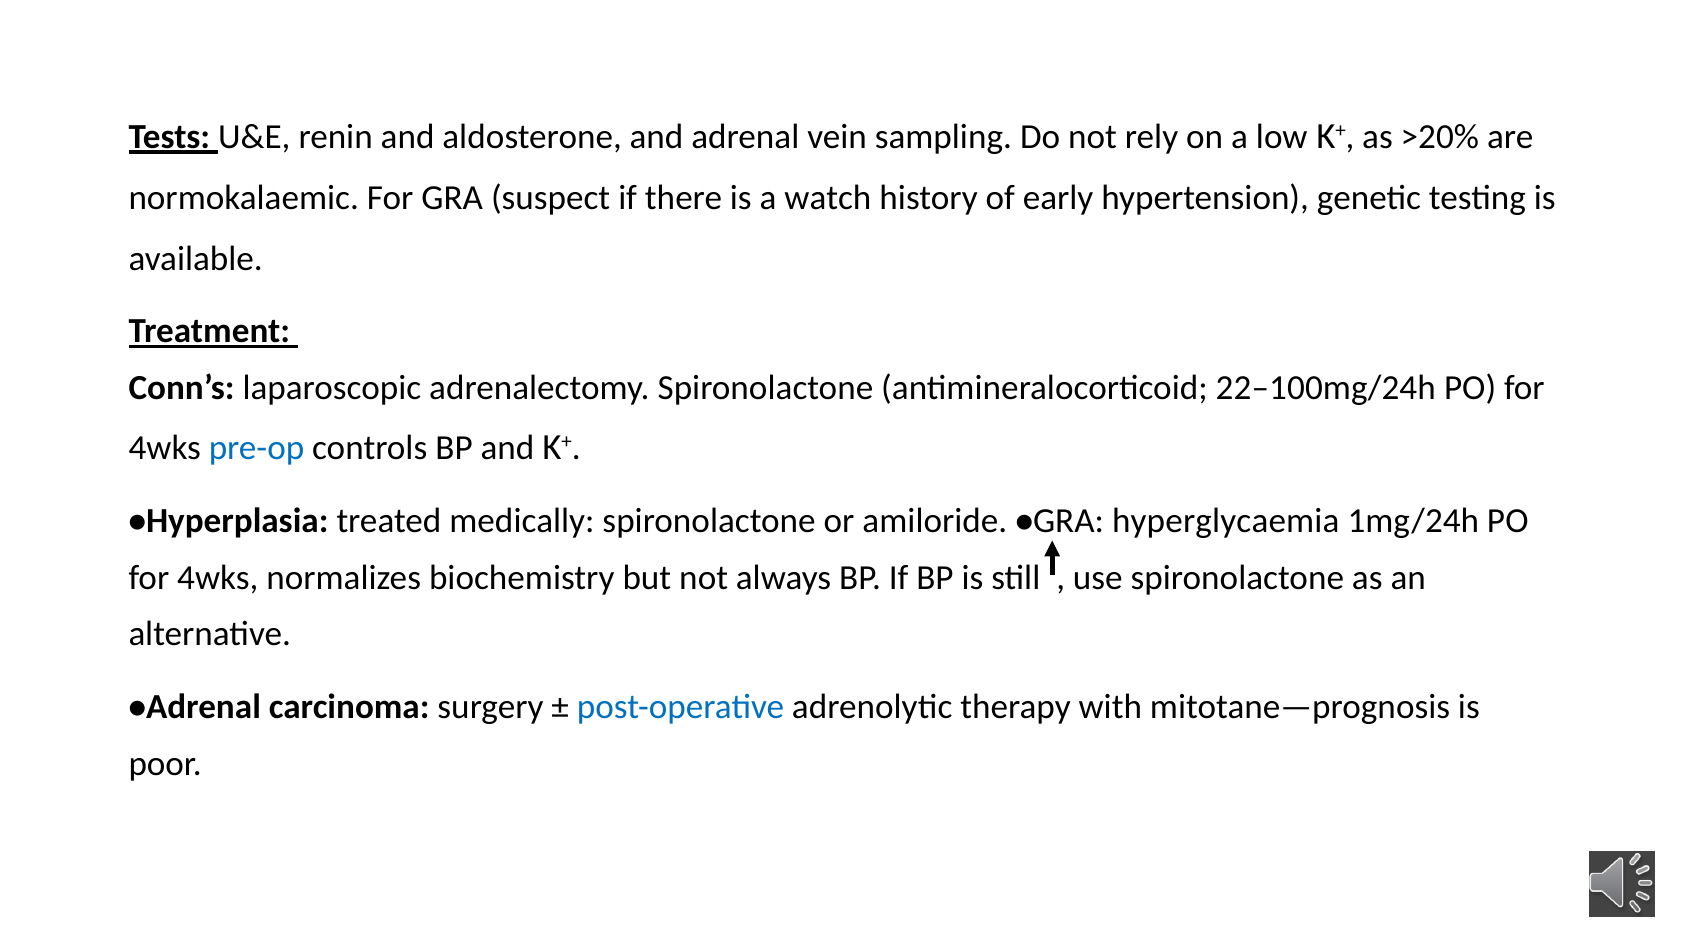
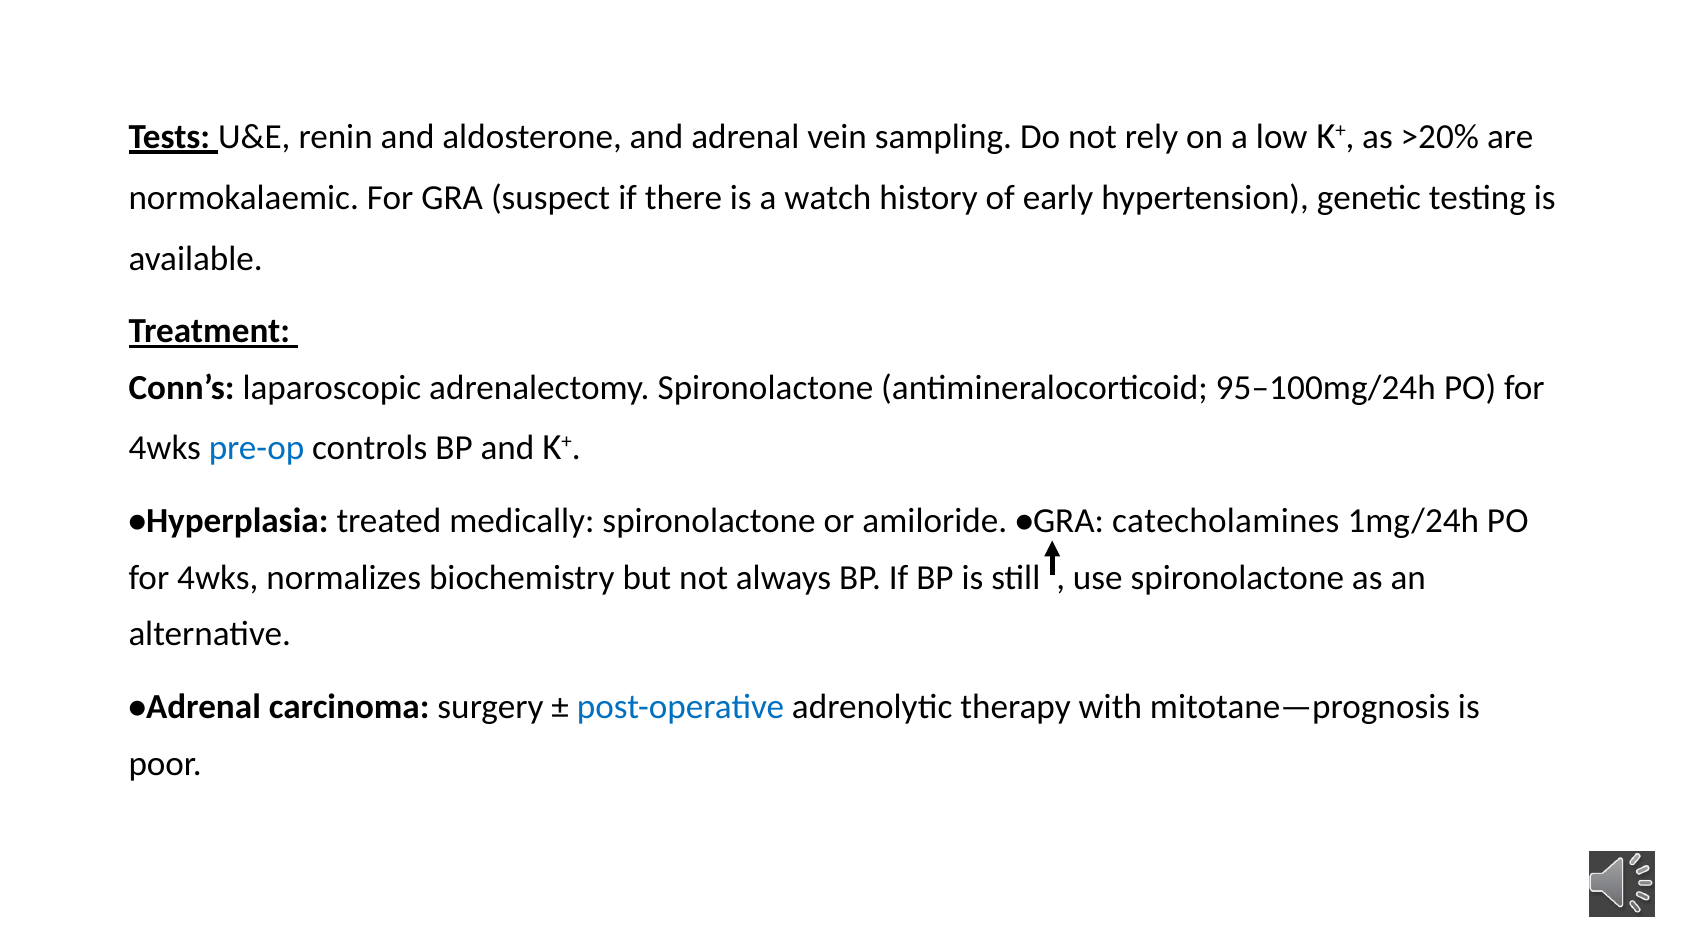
22–100mg/24h: 22–100mg/24h -> 95–100mg/24h
hyperglycaemia: hyperglycaemia -> catecholamines
